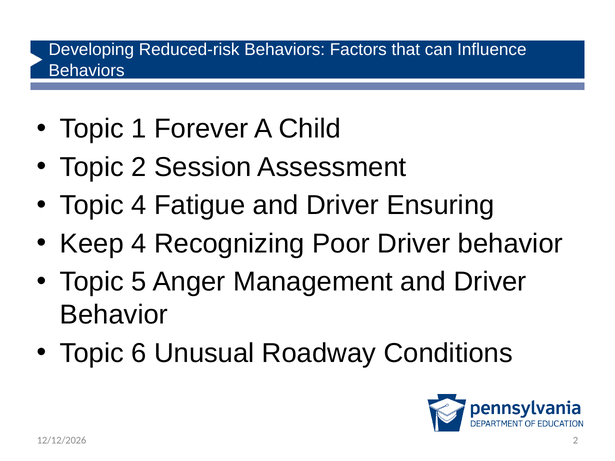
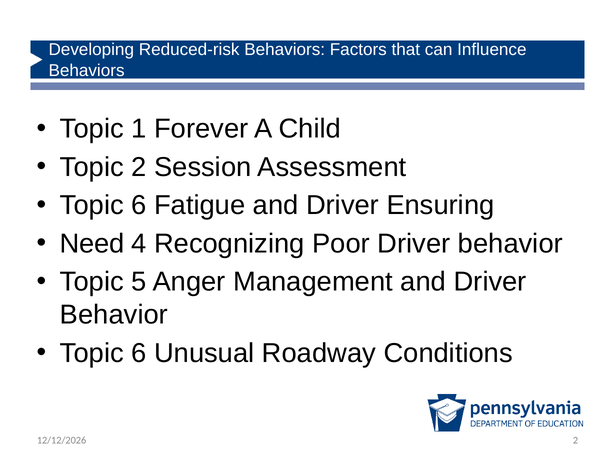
4 at (139, 206): 4 -> 6
Keep: Keep -> Need
